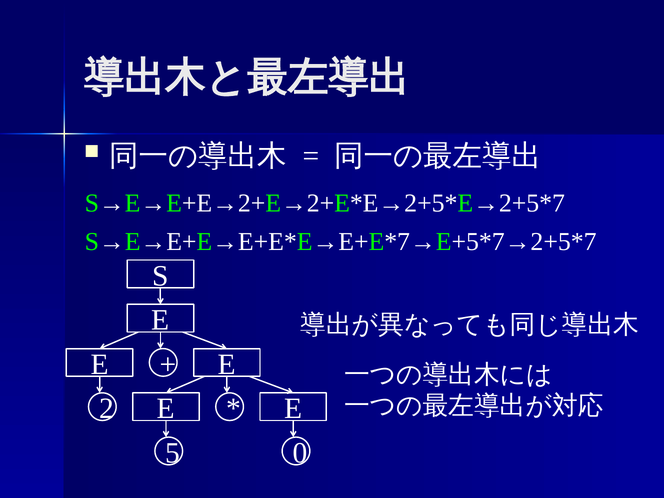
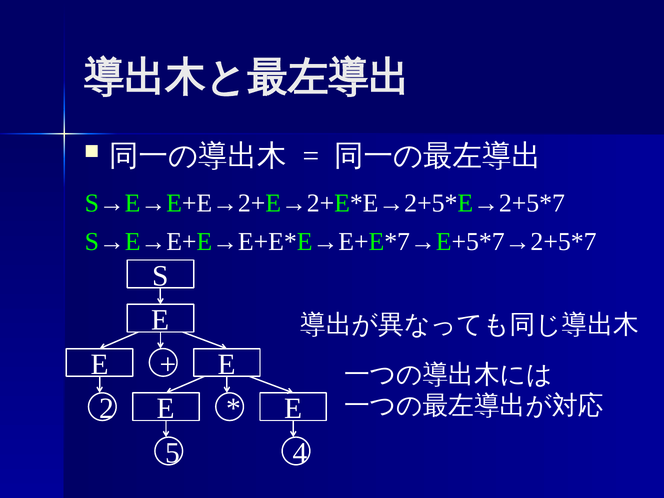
0: 0 -> 4
